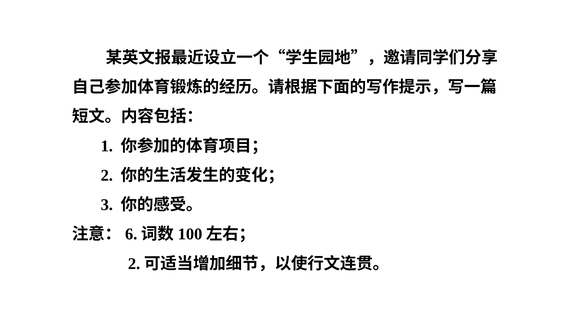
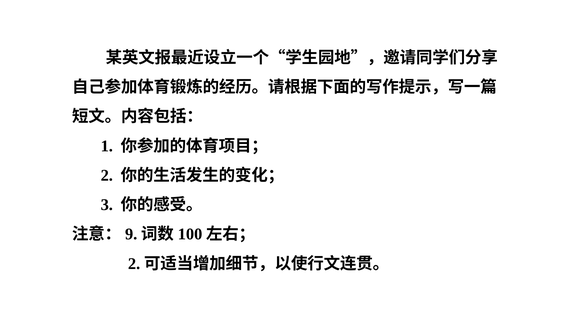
6: 6 -> 9
